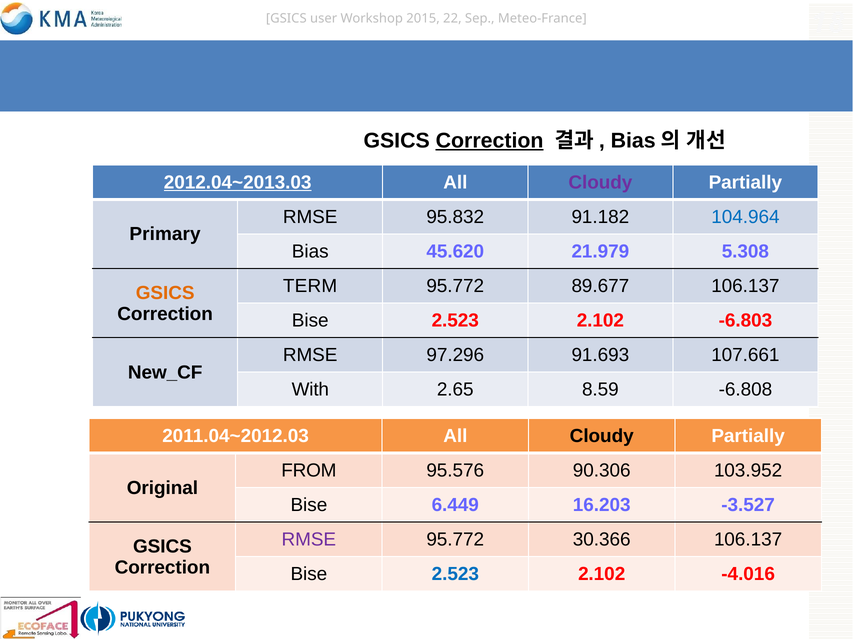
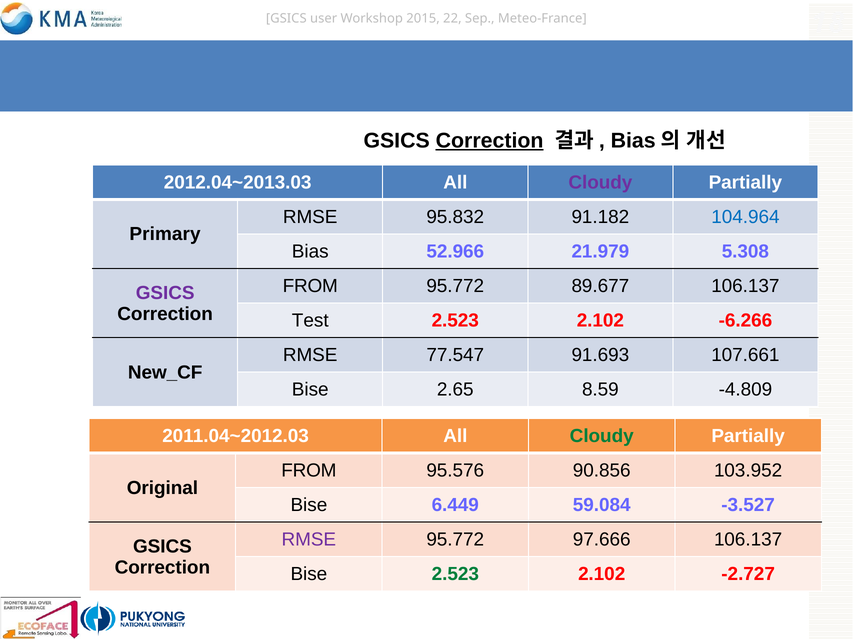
2012.04~2013.03 underline: present -> none
45.620: 45.620 -> 52.966
TERM at (310, 286): TERM -> FROM
GSICS at (165, 293) colour: orange -> purple
Bise at (310, 321): Bise -> Test
-6.803: -6.803 -> -6.266
97.296: 97.296 -> 77.547
With at (310, 390): With -> Bise
-6.808: -6.808 -> -4.809
Cloudy at (602, 437) colour: black -> green
90.306: 90.306 -> 90.856
16.203: 16.203 -> 59.084
30.366: 30.366 -> 97.666
2.523 at (455, 575) colour: blue -> green
-4.016: -4.016 -> -2.727
